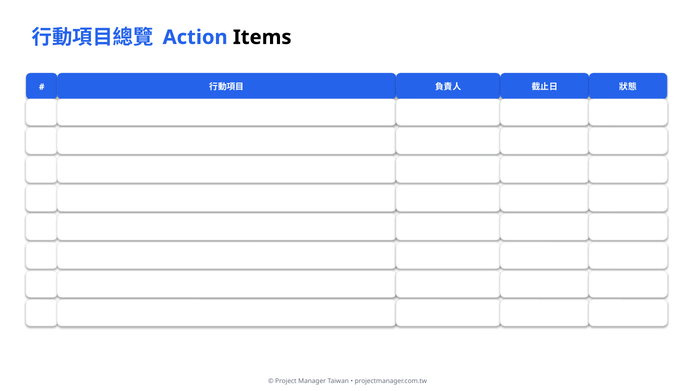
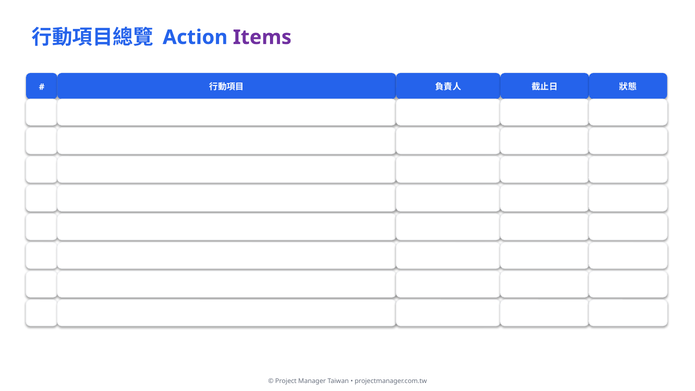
Items colour: black -> purple
